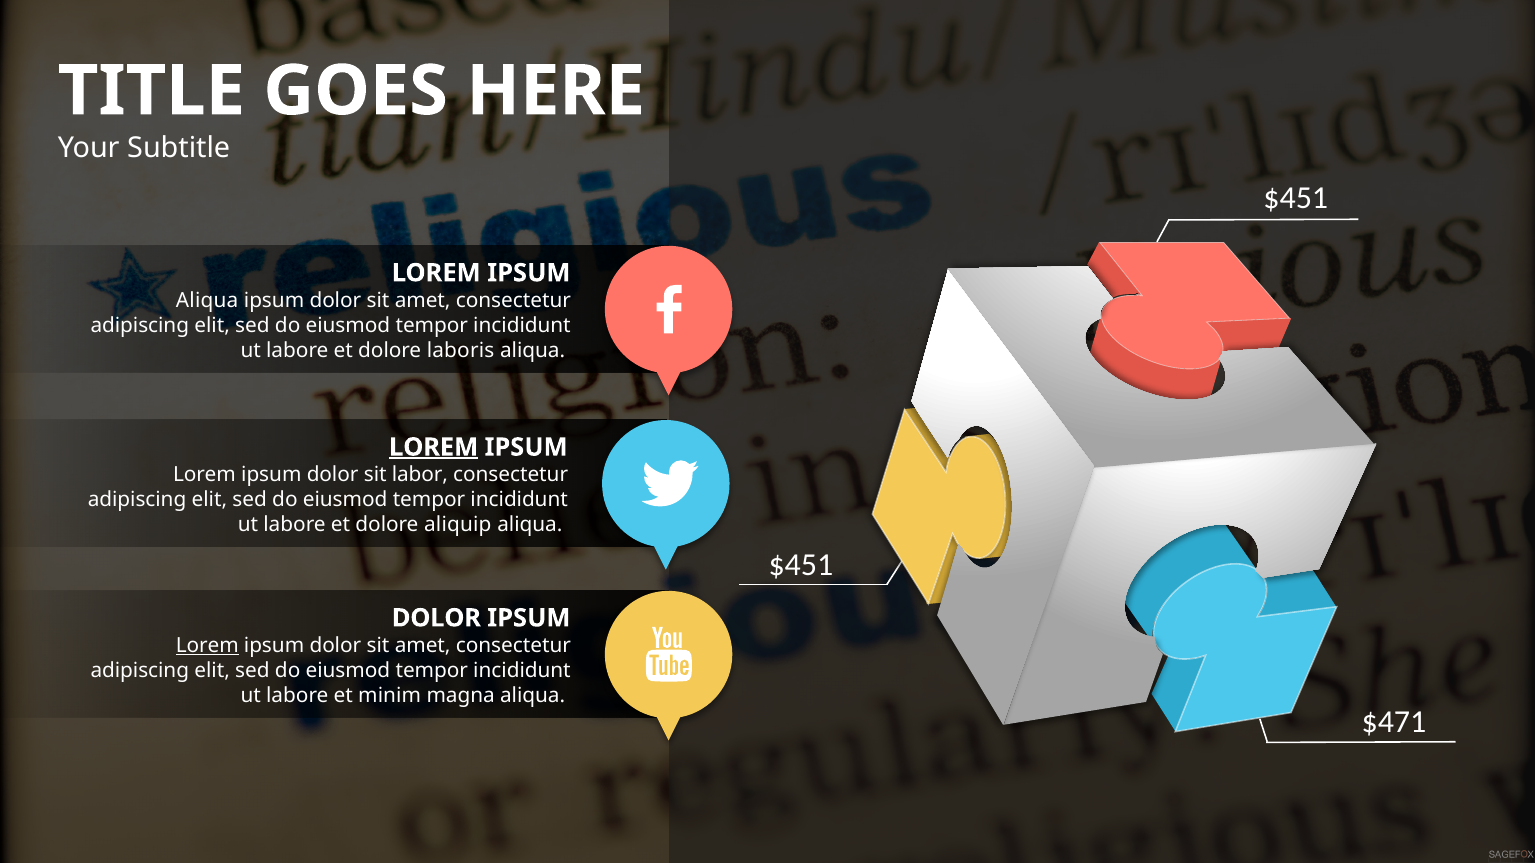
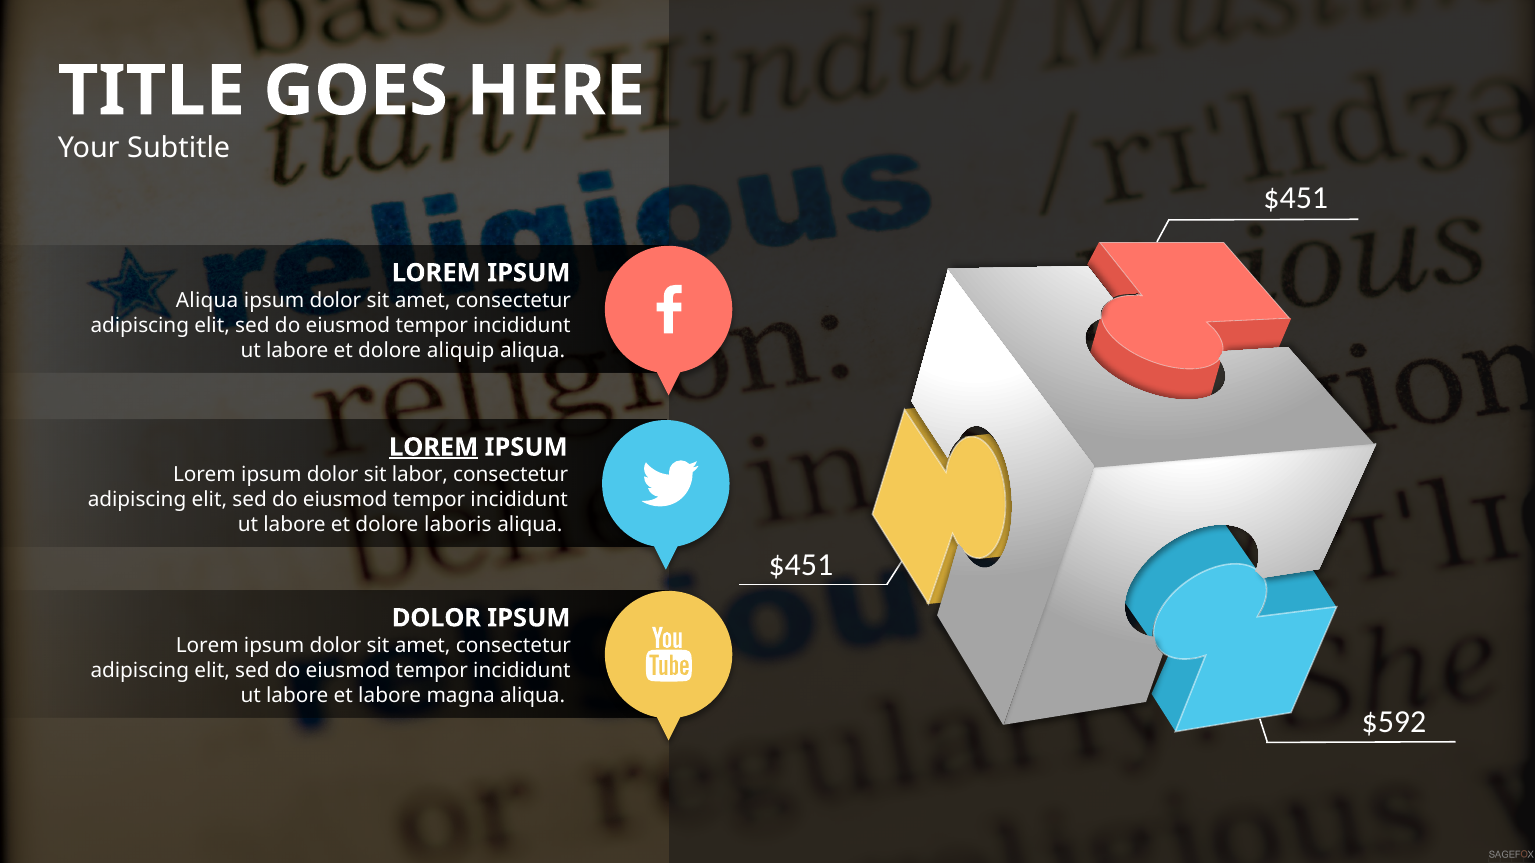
laboris: laboris -> aliquip
aliquip: aliquip -> laboris
Lorem at (207, 646) underline: present -> none
et minim: minim -> labore
$471: $471 -> $592
